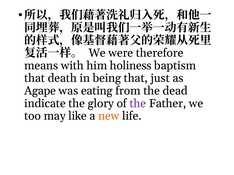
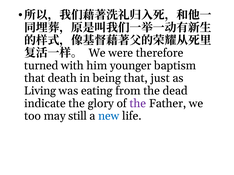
means: means -> turned
holiness: holiness -> younger
Agape: Agape -> Living
like: like -> still
new colour: orange -> blue
